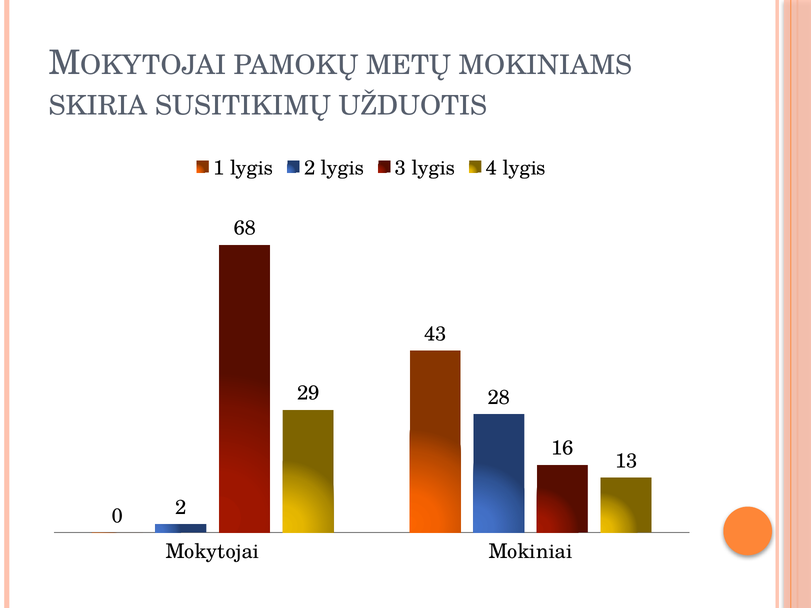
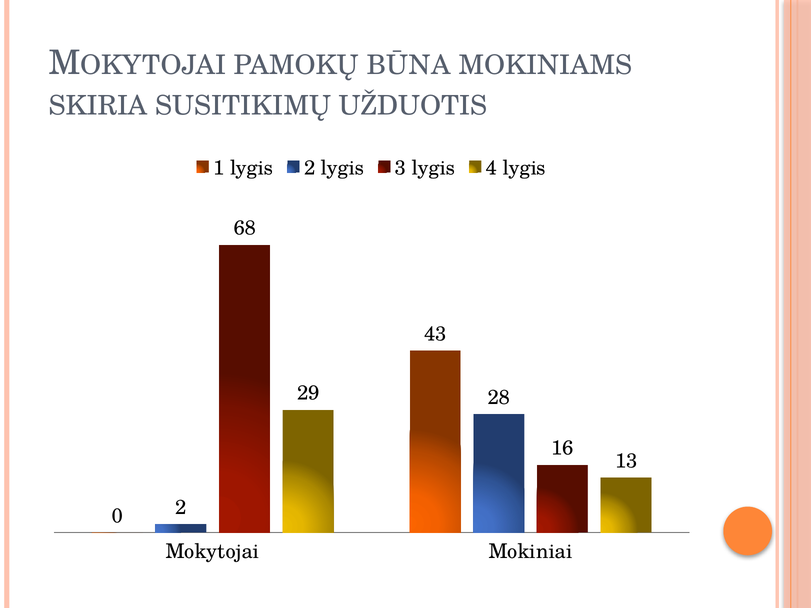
METŲ: METŲ -> BŪNA
